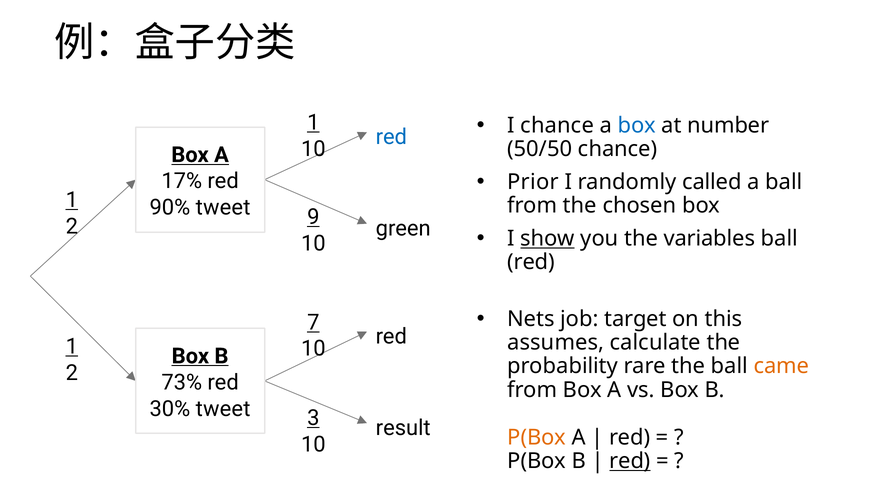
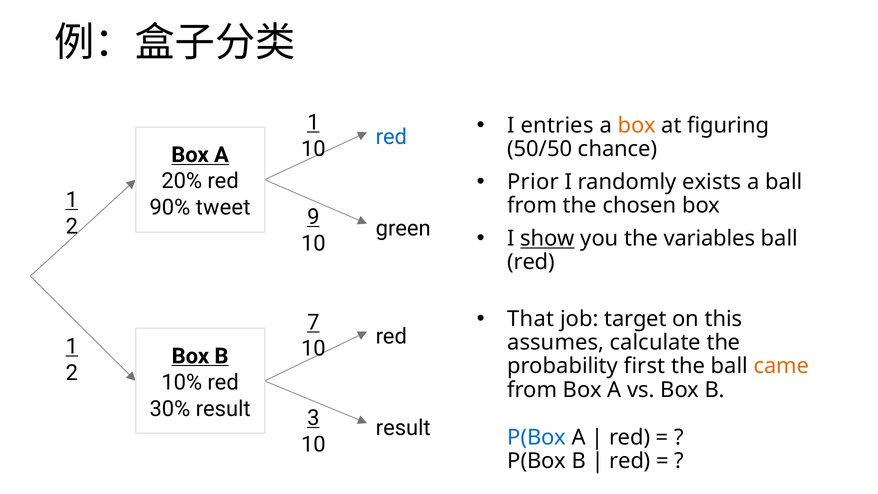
I chance: chance -> entries
box at (637, 125) colour: blue -> orange
number: number -> figuring
called: called -> exists
17%: 17% -> 20%
Nets: Nets -> That
rare: rare -> first
73%: 73% -> 10%
30% tweet: tweet -> result
P(Box at (537, 437) colour: orange -> blue
red at (630, 461) underline: present -> none
